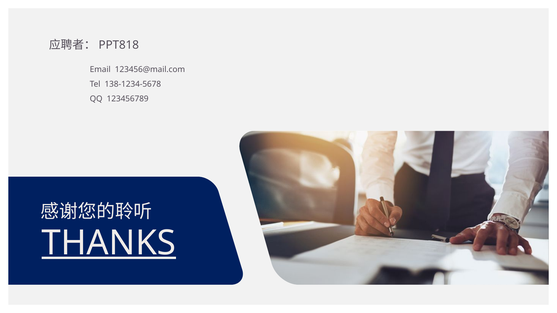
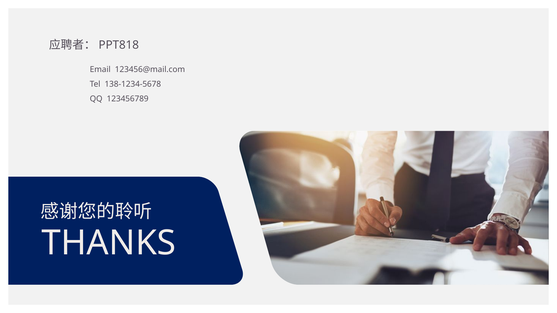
THANKS underline: present -> none
